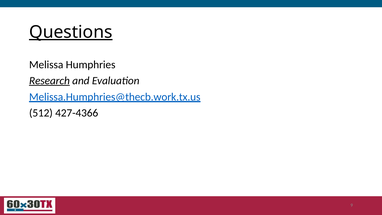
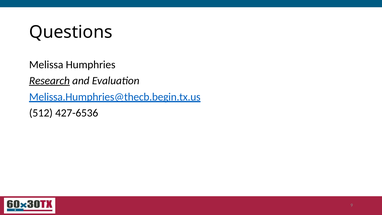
Questions underline: present -> none
Melissa.Humphries@thecb.work.tx.us: Melissa.Humphries@thecb.work.tx.us -> Melissa.Humphries@thecb.begin.tx.us
427-4366: 427-4366 -> 427-6536
